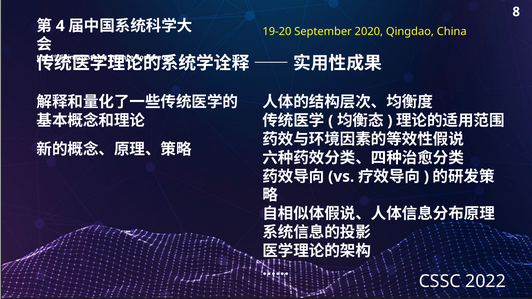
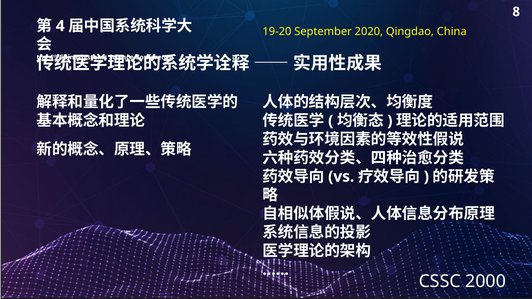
2022: 2022 -> 2000
